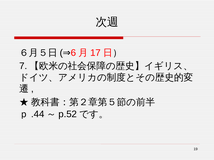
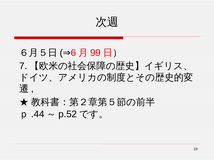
17: 17 -> 99
